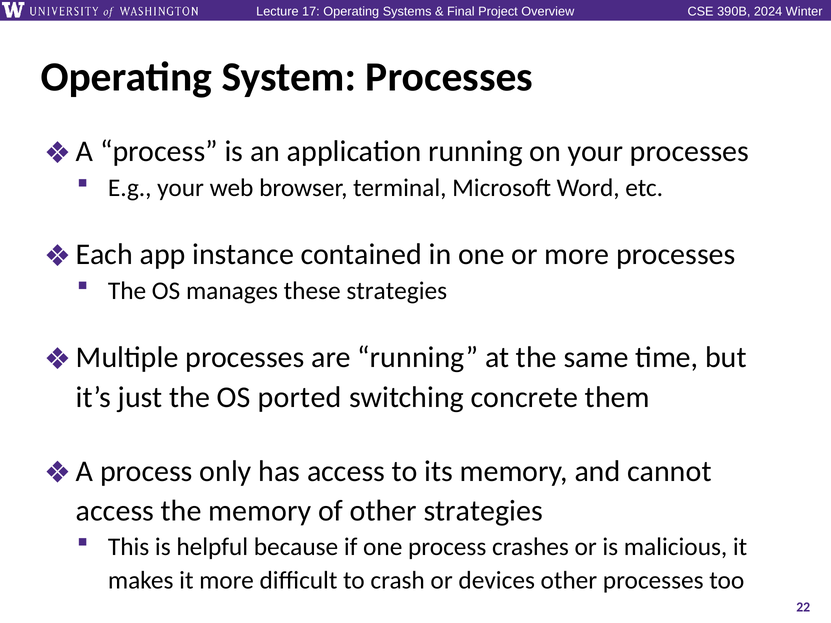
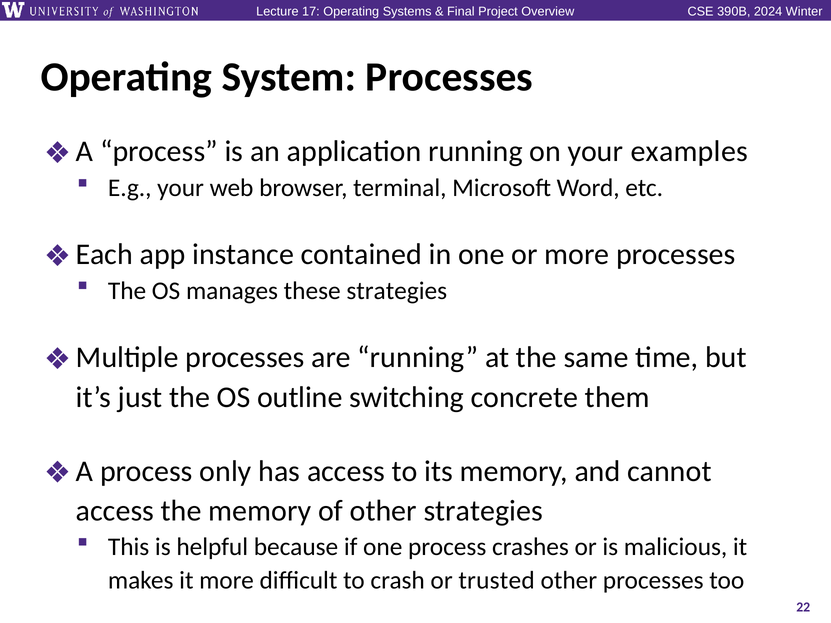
your processes: processes -> examples
ported: ported -> outline
devices: devices -> trusted
